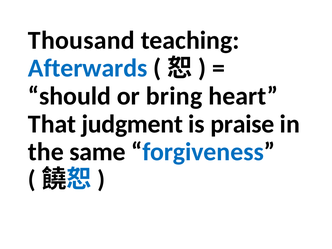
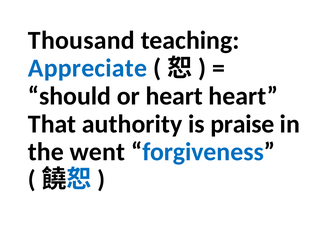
Afterwards: Afterwards -> Appreciate
or bring: bring -> heart
judgment: judgment -> authority
same: same -> went
